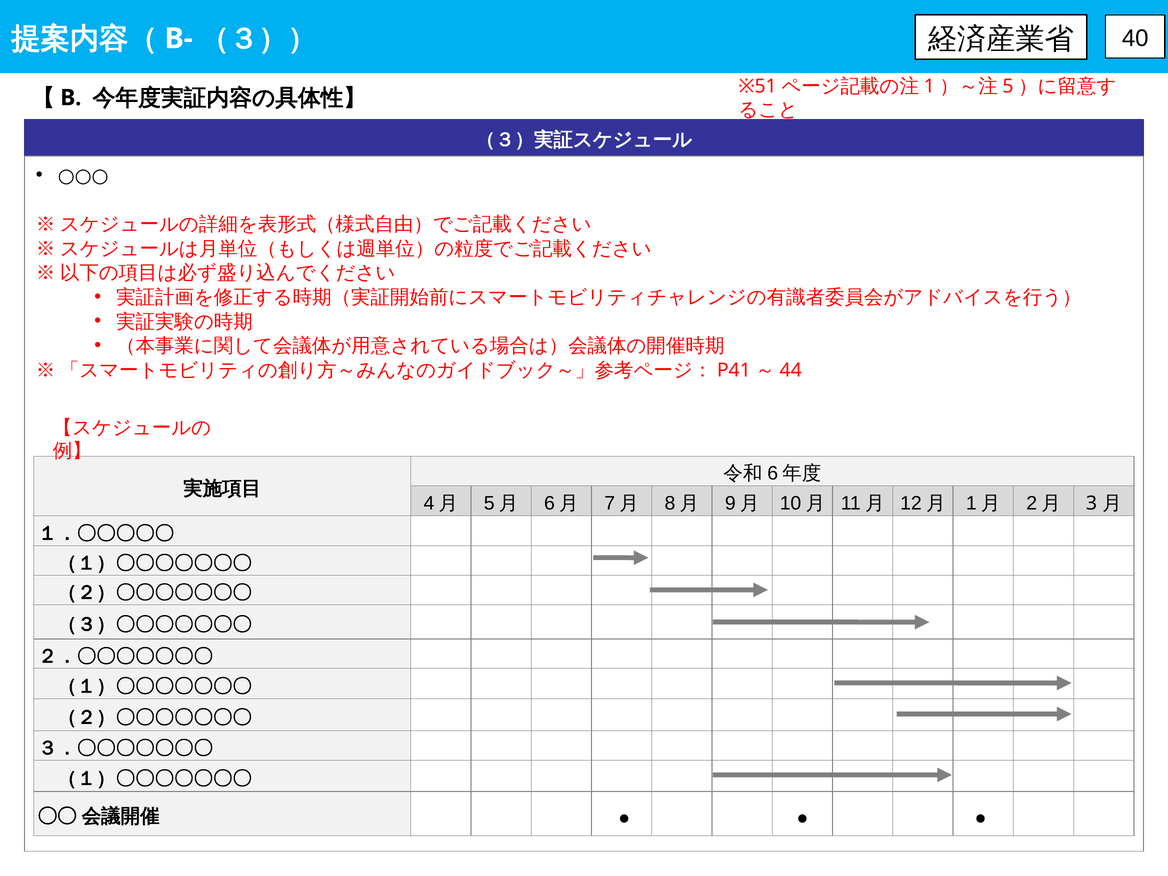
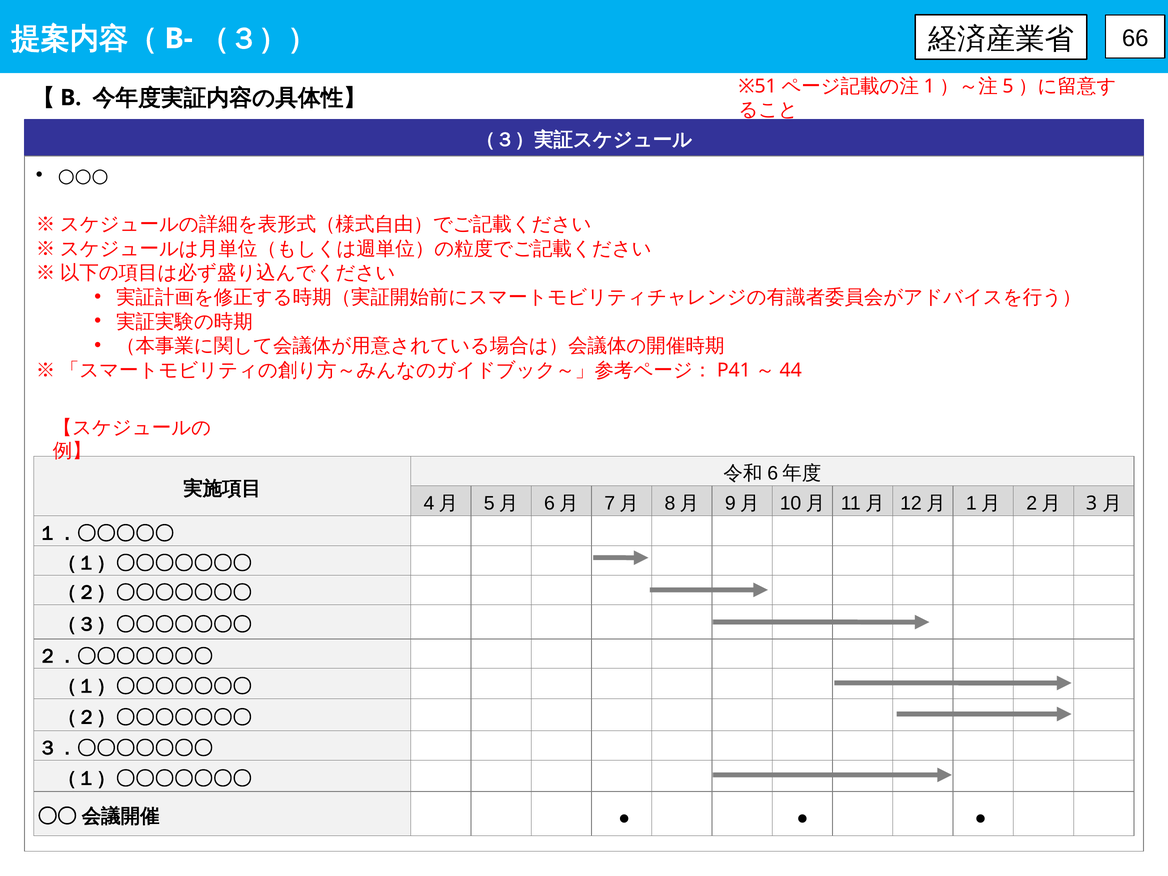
40: 40 -> 66
